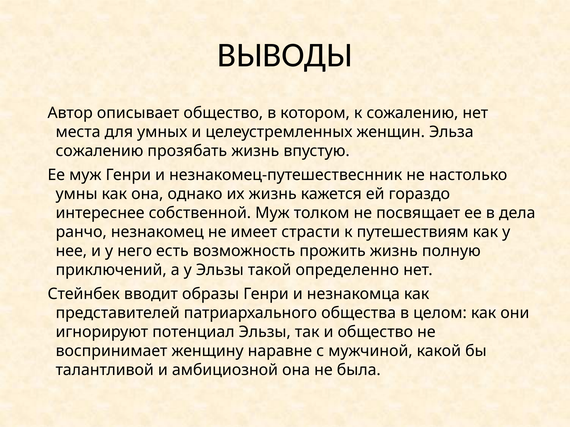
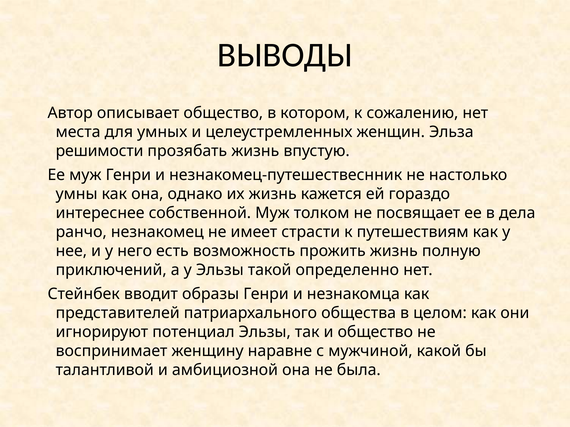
сожалению at (99, 151): сожалению -> решимости
